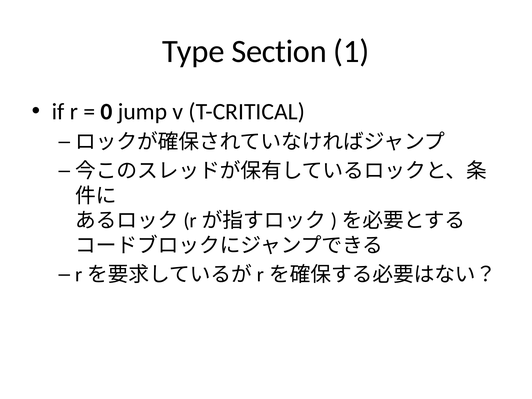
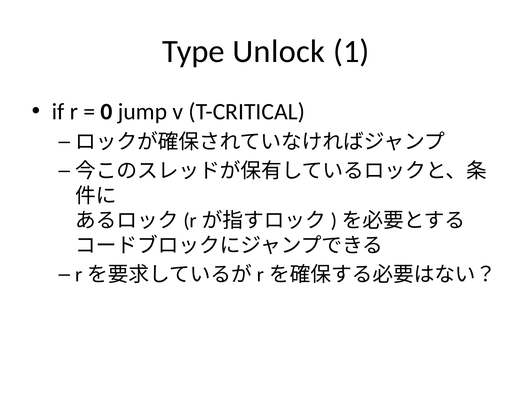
Section: Section -> Unlock
